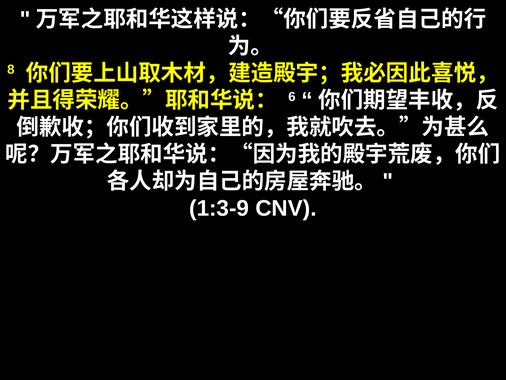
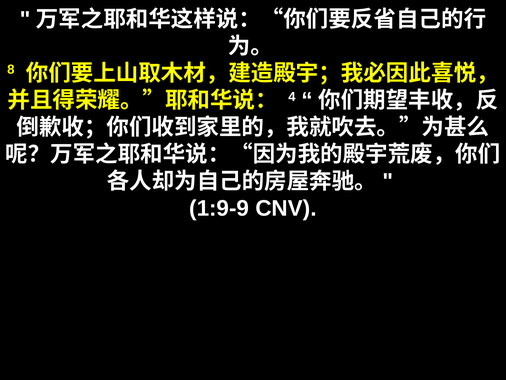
6: 6 -> 4
1:3-9: 1:3-9 -> 1:9-9
